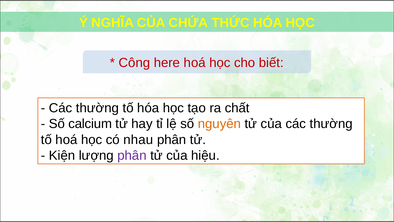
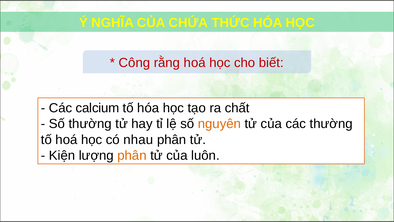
here: here -> rằng
thường at (97, 108): thường -> calcium
Số calcium: calcium -> thường
phân at (132, 155) colour: purple -> orange
hiệu: hiệu -> luôn
